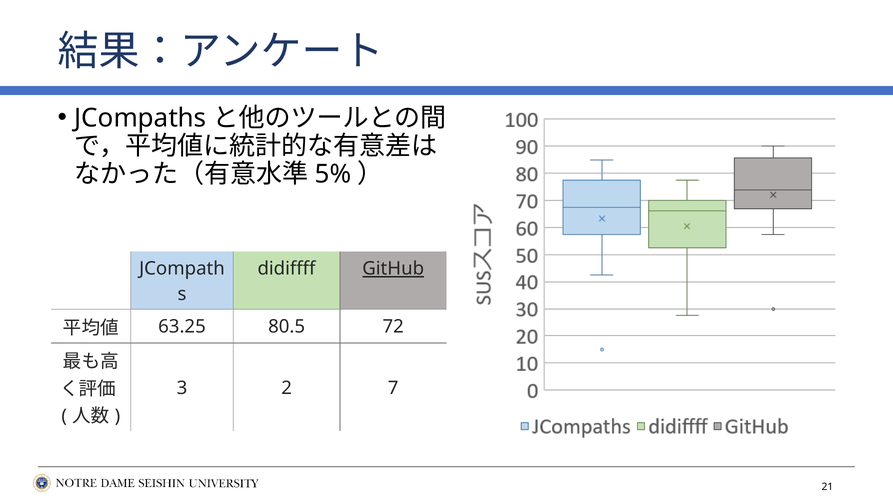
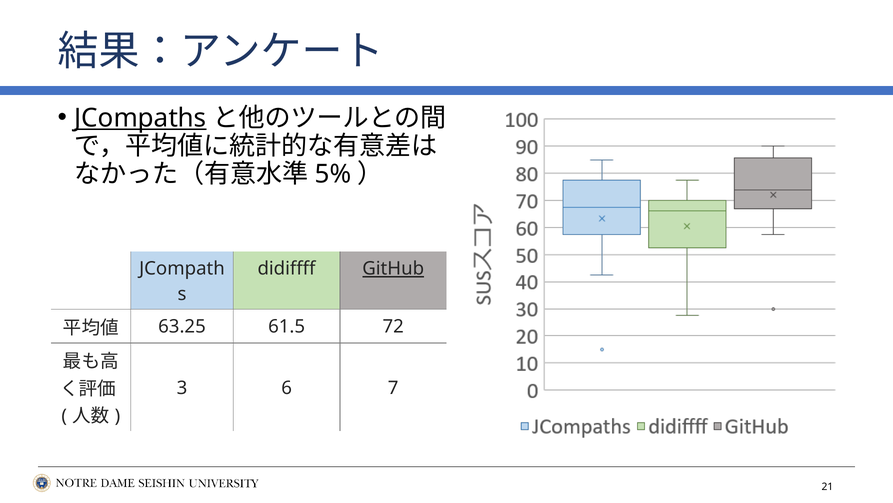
JCompaths underline: none -> present
80.5: 80.5 -> 61.5
2: 2 -> 6
